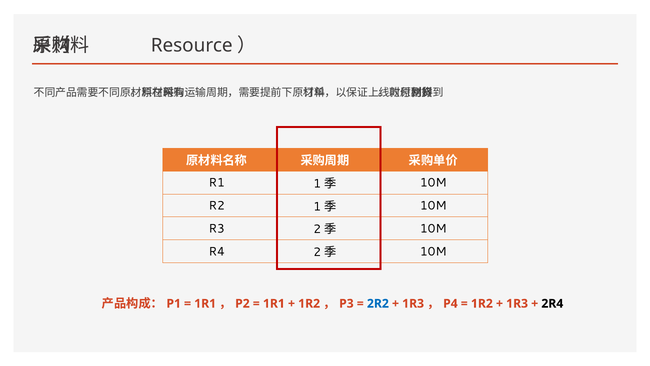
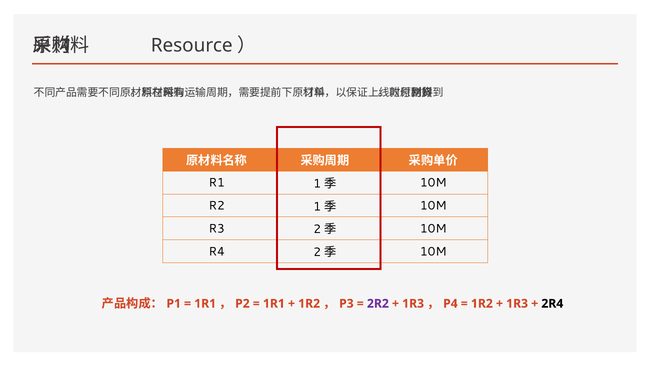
2R2 colour: blue -> purple
